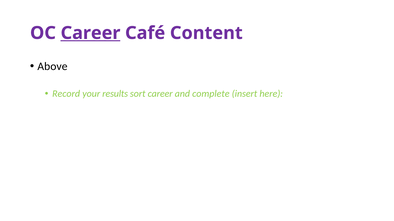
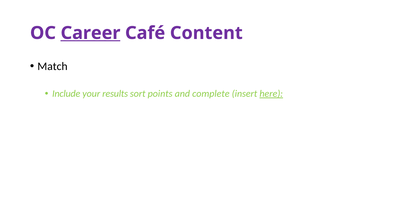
Above: Above -> Match
Record: Record -> Include
sort career: career -> points
here underline: none -> present
